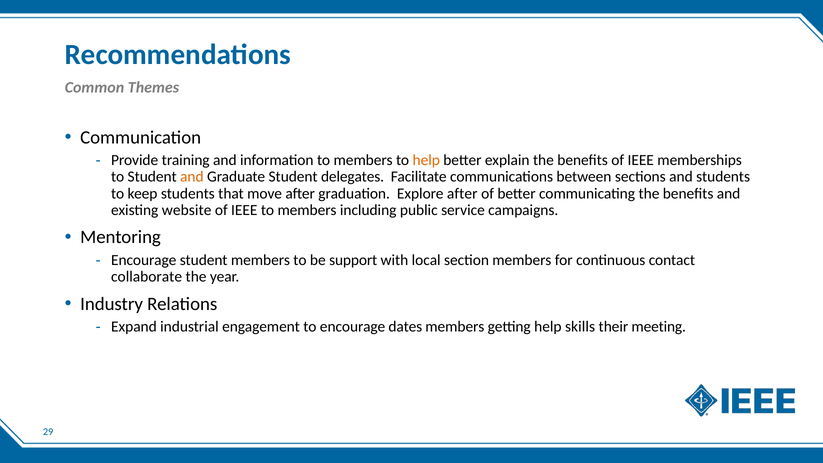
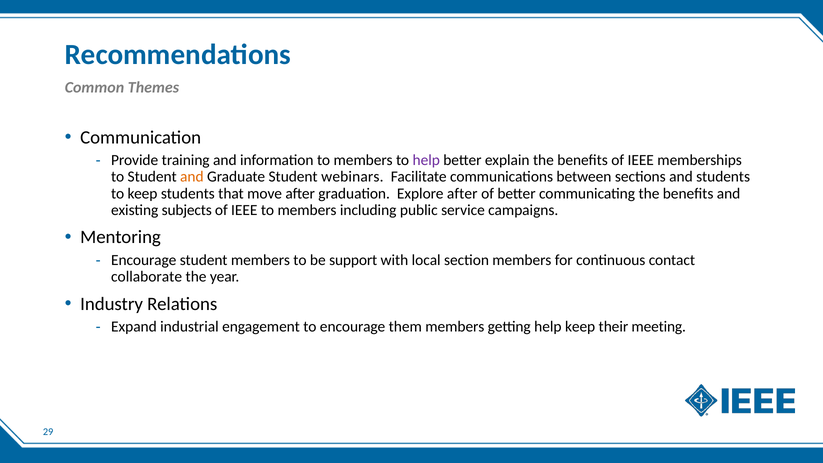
help at (426, 160) colour: orange -> purple
delegates: delegates -> webinars
website: website -> subjects
dates: dates -> them
help skills: skills -> keep
